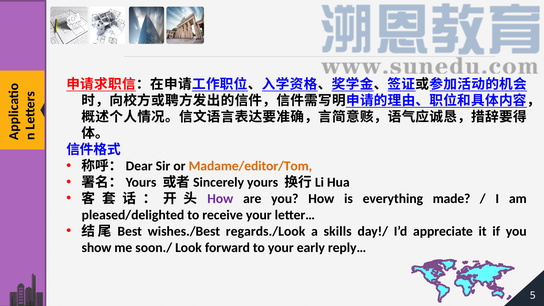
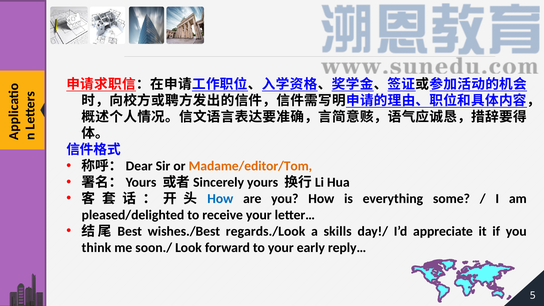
How at (220, 199) colour: purple -> blue
made: made -> some
show: show -> think
